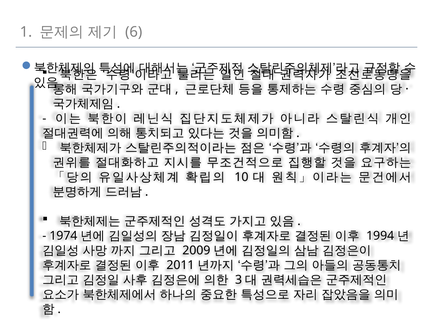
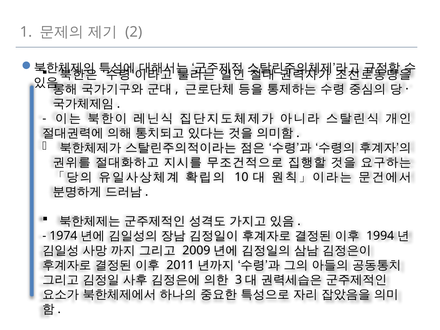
6: 6 -> 2
